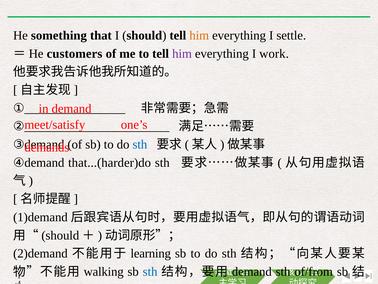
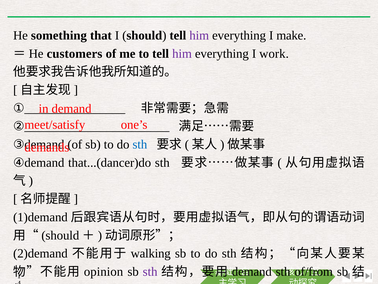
him at (199, 35) colour: orange -> purple
settle: settle -> make
that...(harder)do: that...(harder)do -> that...(dancer)do
learning: learning -> walking
walking: walking -> opinion
sth at (150, 271) colour: blue -> purple
